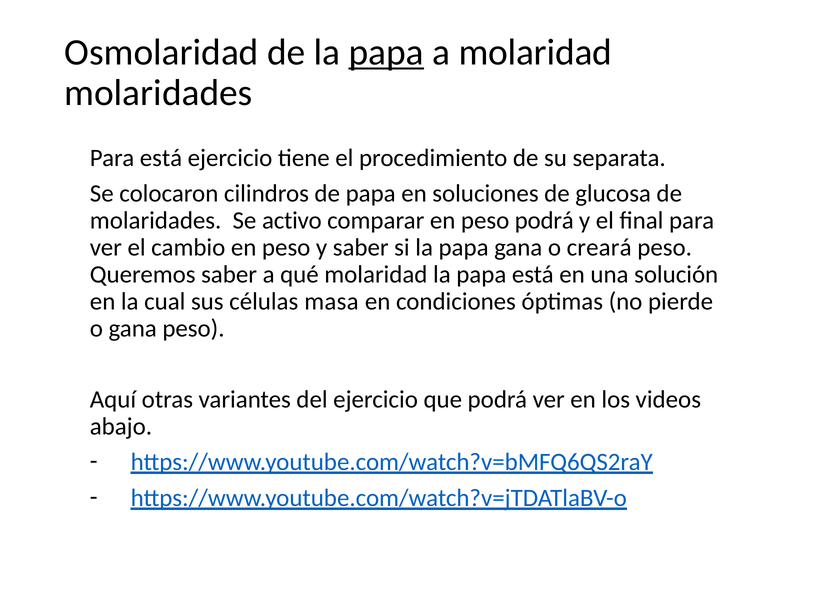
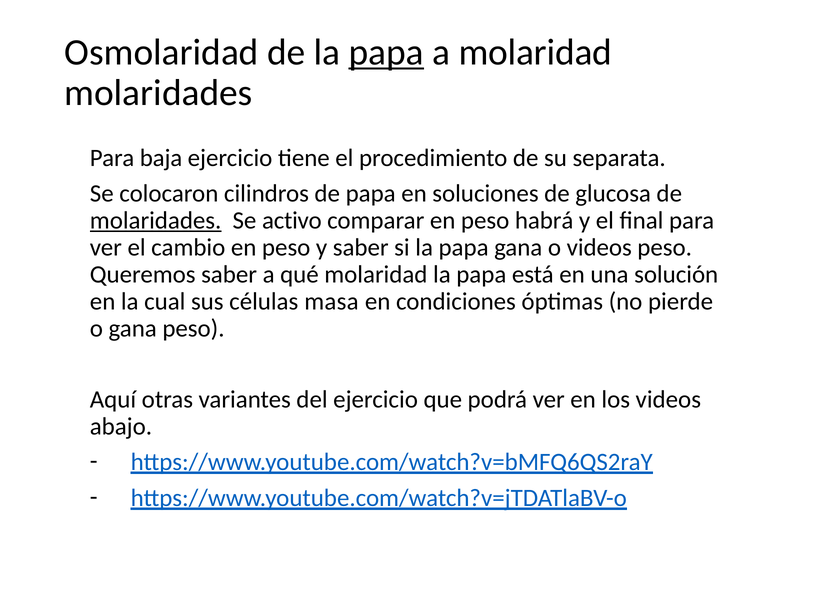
Para está: está -> baja
molaridades at (156, 220) underline: none -> present
peso podrá: podrá -> habrá
o creará: creará -> videos
